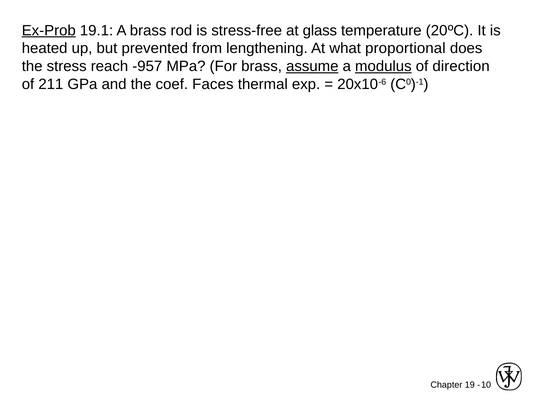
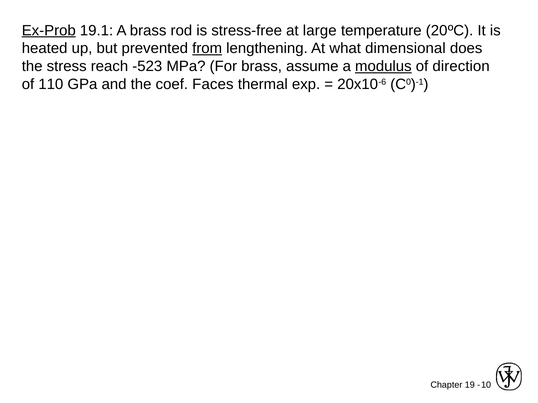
glass: glass -> large
from underline: none -> present
proportional: proportional -> dimensional
-957: -957 -> -523
assume underline: present -> none
211: 211 -> 110
